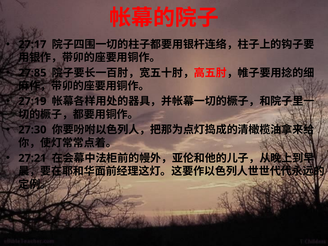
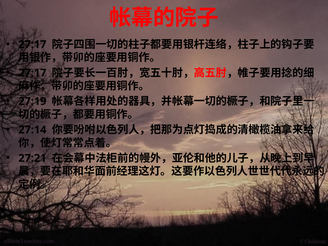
27:85 at (32, 73): 27:85 -> 27:17
27:30: 27:30 -> 27:14
